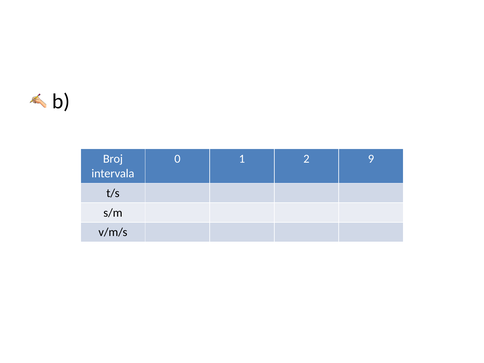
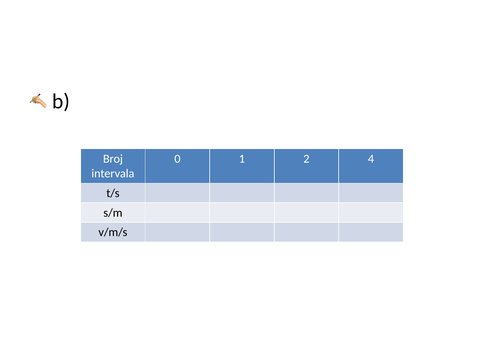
9: 9 -> 4
